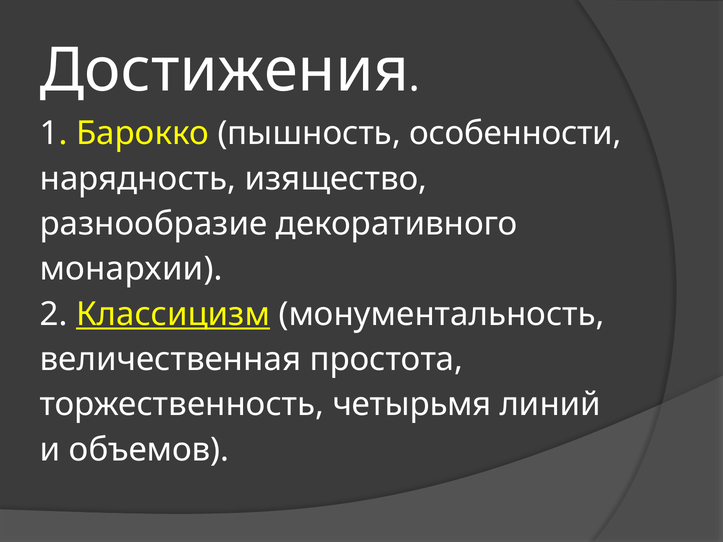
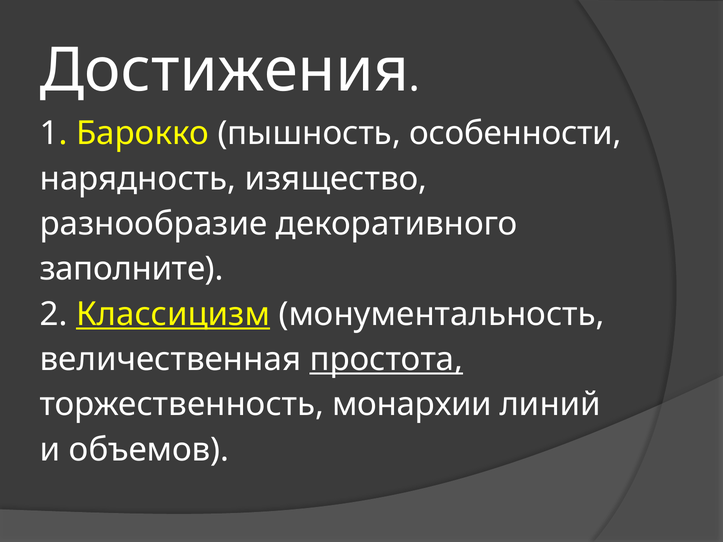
монархии: монархии -> заполните
простота underline: none -> present
четырьмя: четырьмя -> монархии
